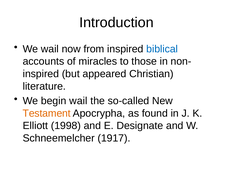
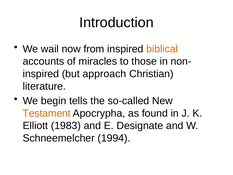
biblical colour: blue -> orange
appeared: appeared -> approach
begin wail: wail -> tells
1998: 1998 -> 1983
1917: 1917 -> 1994
